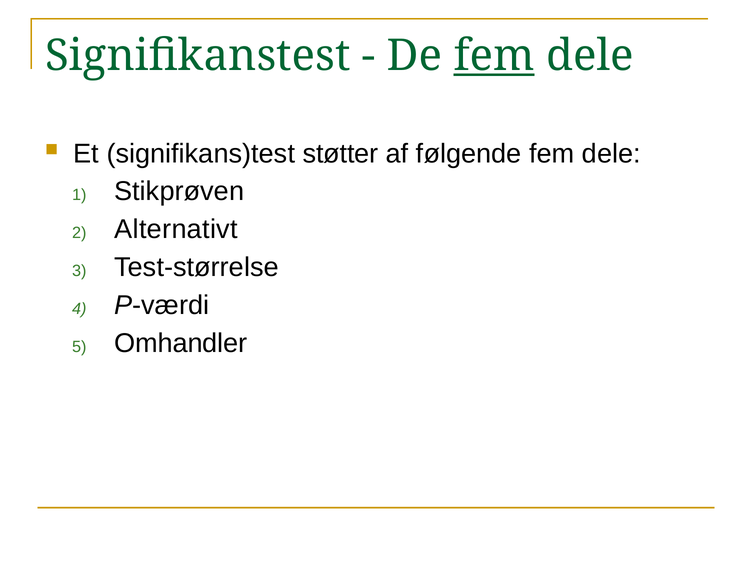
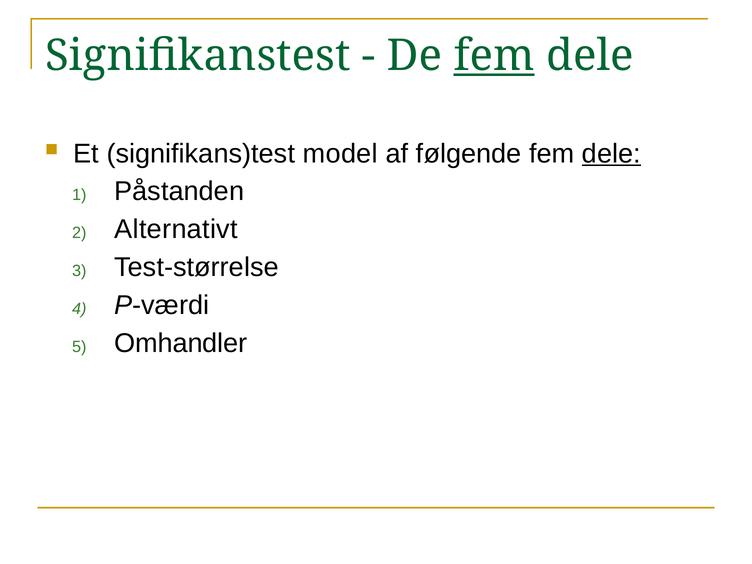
støtter: støtter -> model
dele at (611, 154) underline: none -> present
Stikprøven: Stikprøven -> Påstanden
